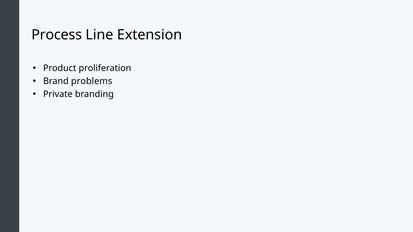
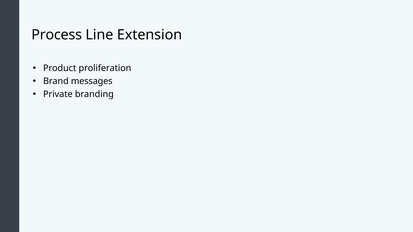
problems: problems -> messages
